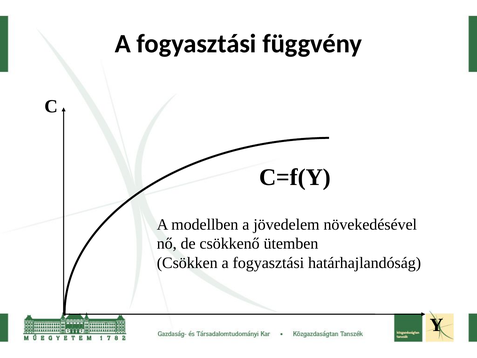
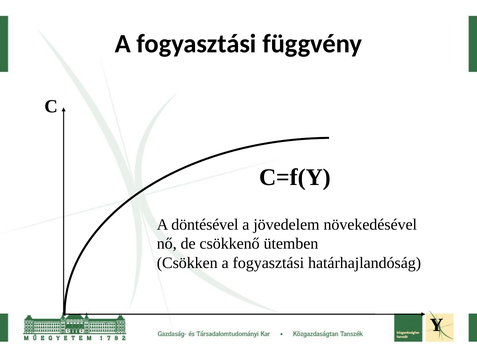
modellben: modellben -> döntésével
